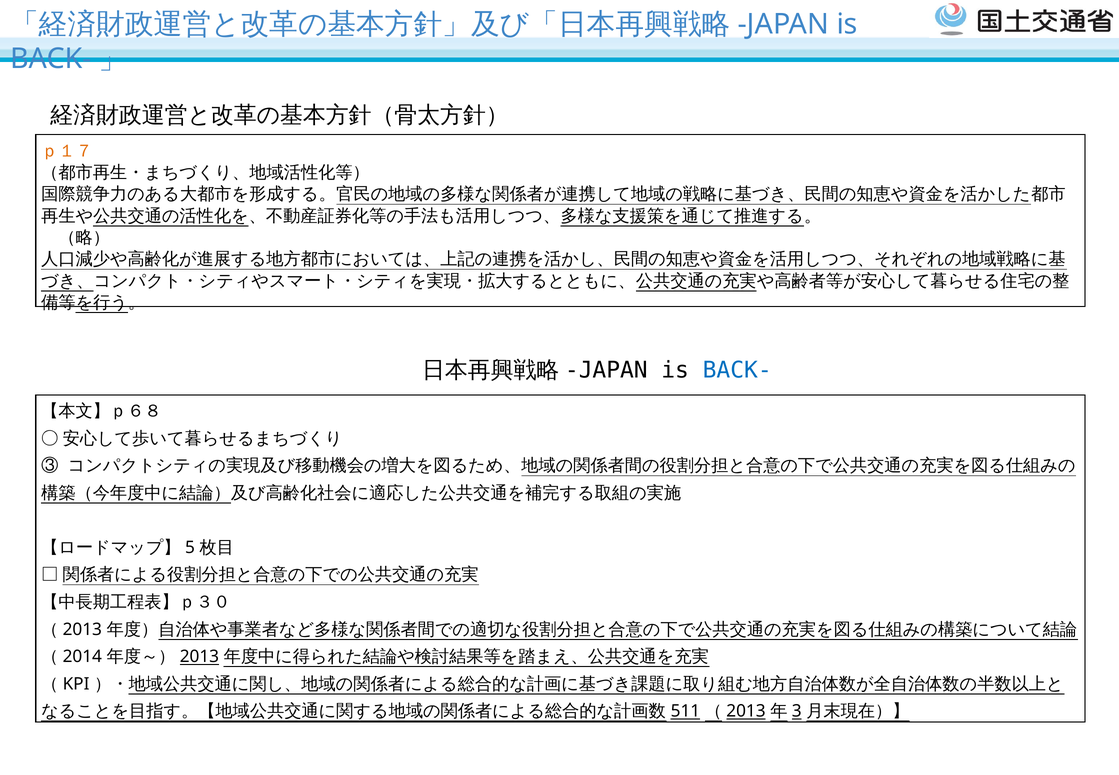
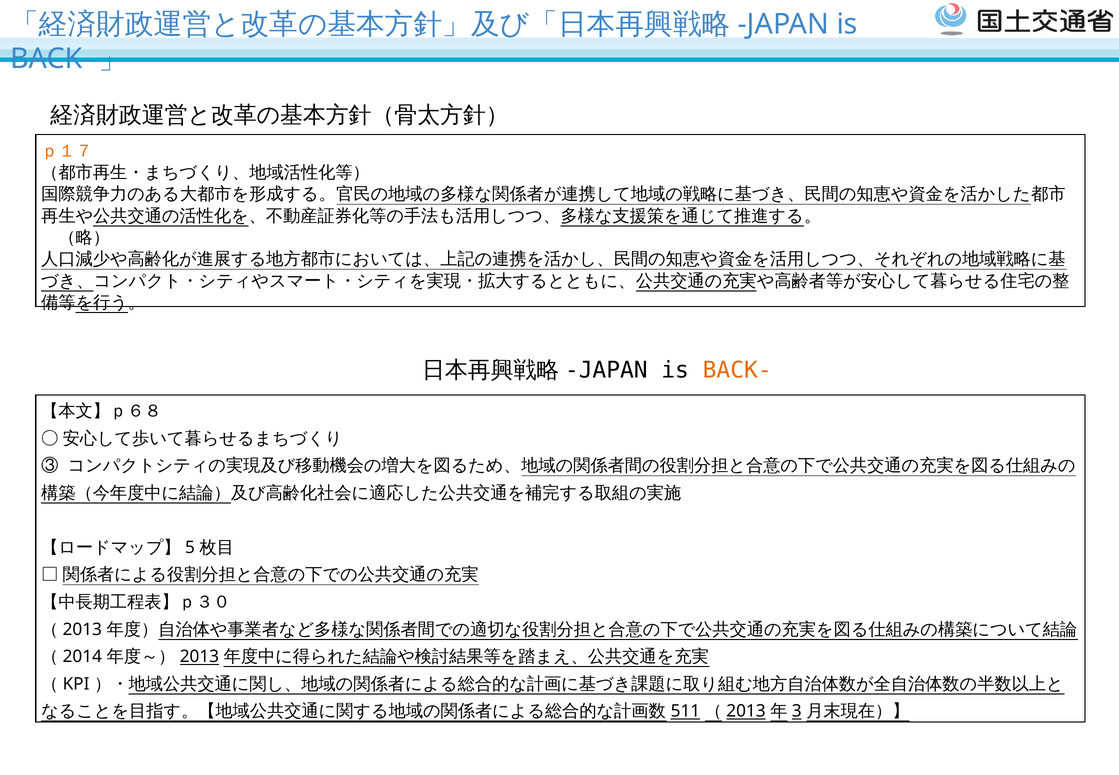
BACK- colour: blue -> orange
